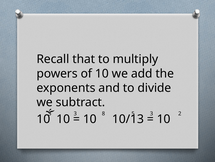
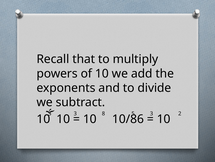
10/13: 10/13 -> 10/86
